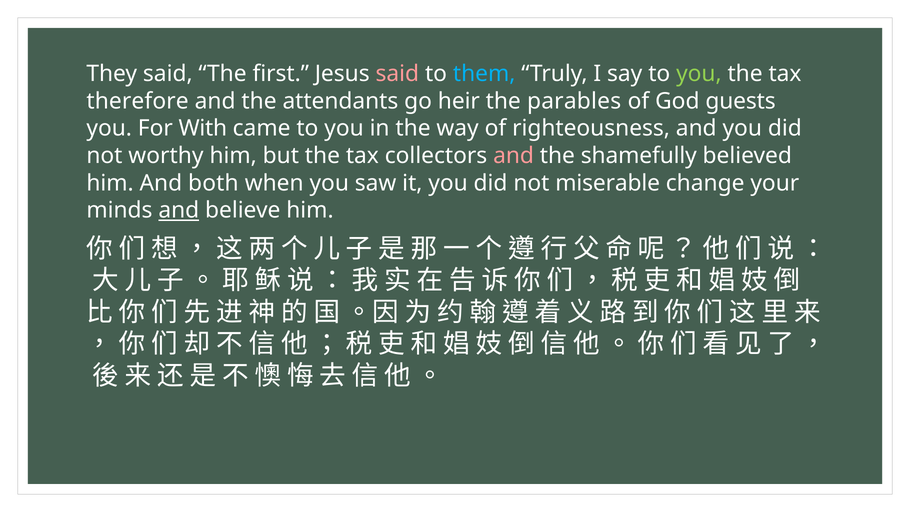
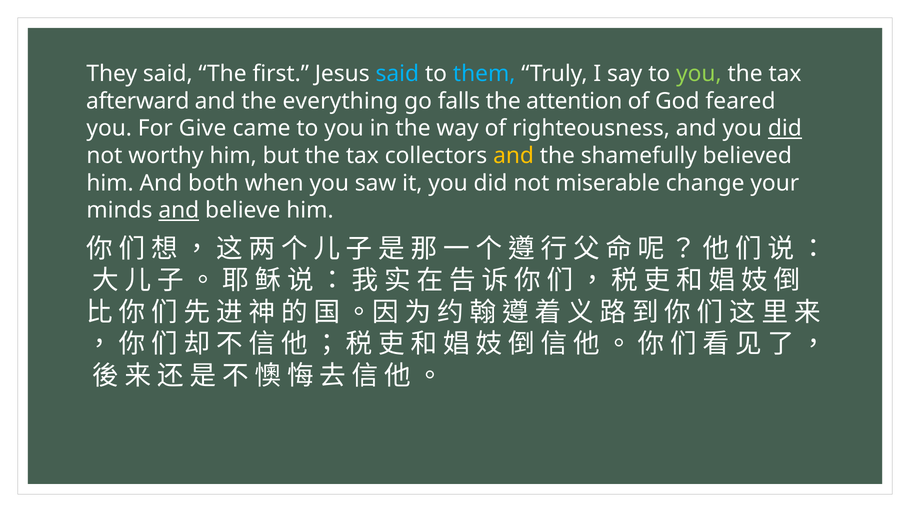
said at (397, 74) colour: pink -> light blue
therefore: therefore -> afterward
attendants: attendants -> everything
heir: heir -> falls
parables: parables -> attention
guests: guests -> feared
With: With -> Give
did at (785, 128) underline: none -> present
and at (514, 156) colour: pink -> yellow
